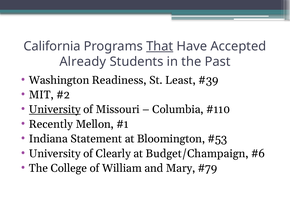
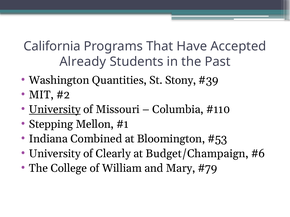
That underline: present -> none
Readiness: Readiness -> Quantities
Least: Least -> Stony
Recently: Recently -> Stepping
Statement: Statement -> Combined
